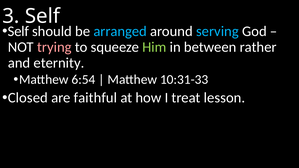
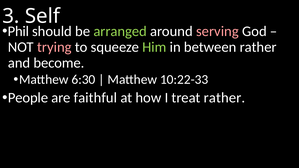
Self at (18, 31): Self -> Phil
arranged colour: light blue -> light green
serving colour: light blue -> pink
eternity: eternity -> become
6:54: 6:54 -> 6:30
10:31-33: 10:31-33 -> 10:22-33
Closed: Closed -> People
treat lesson: lesson -> rather
